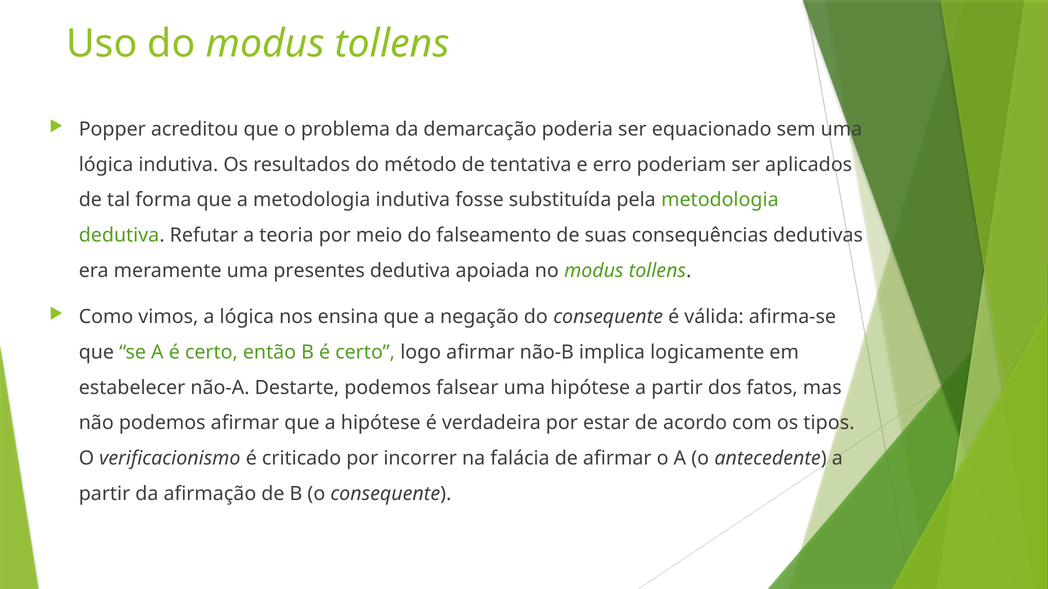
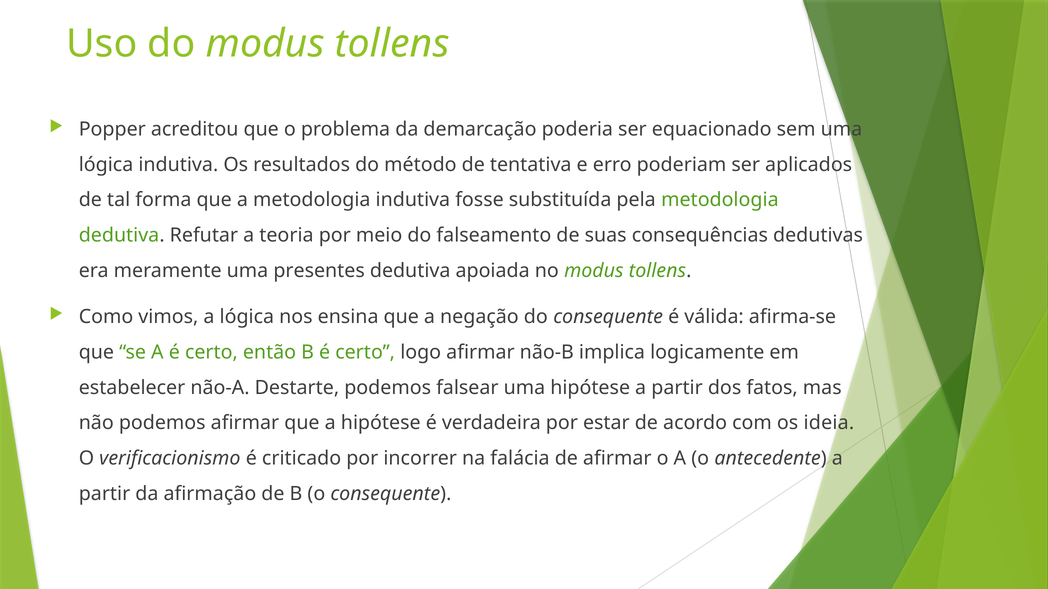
tipos: tipos -> ideia
